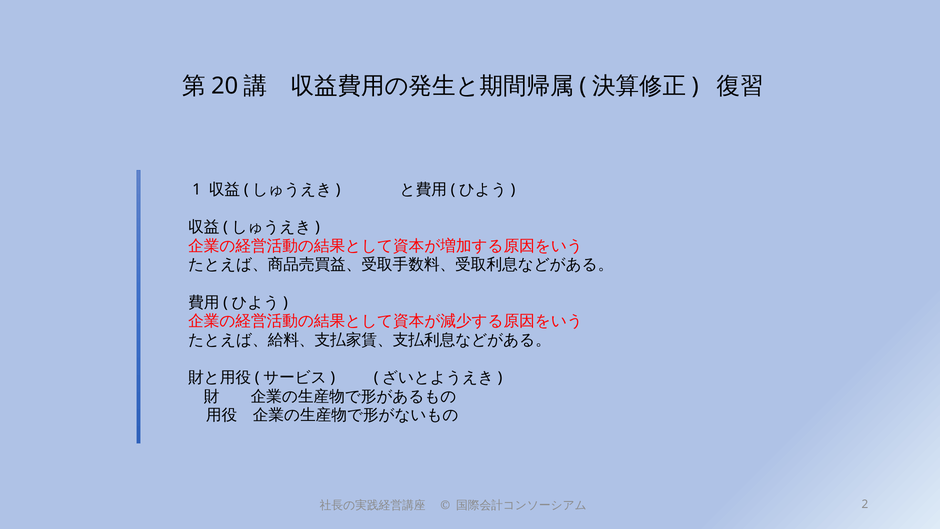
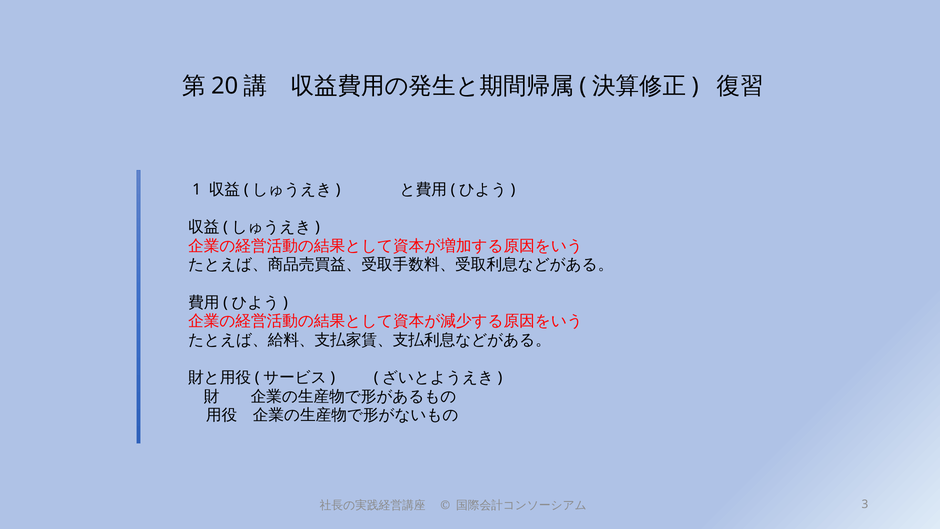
2: 2 -> 3
